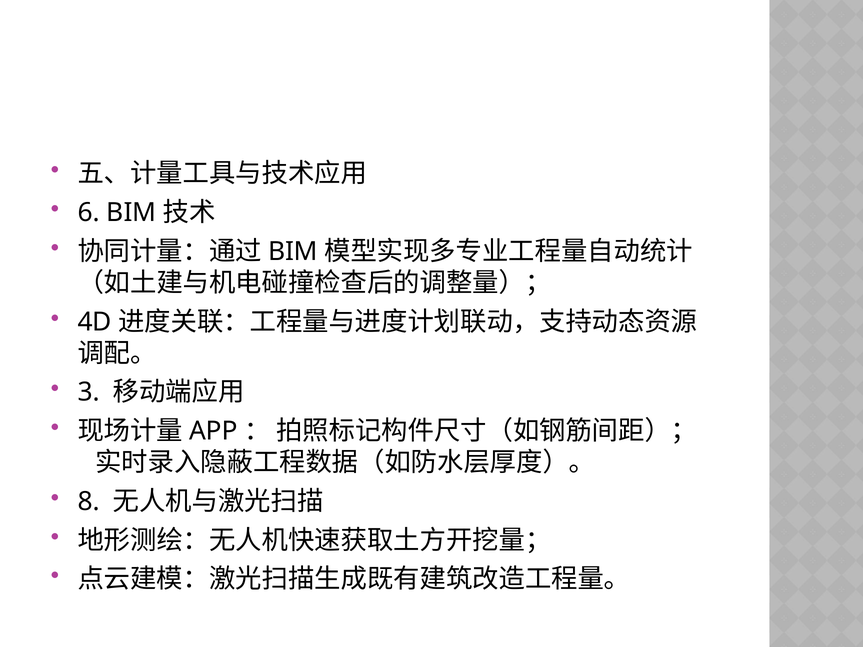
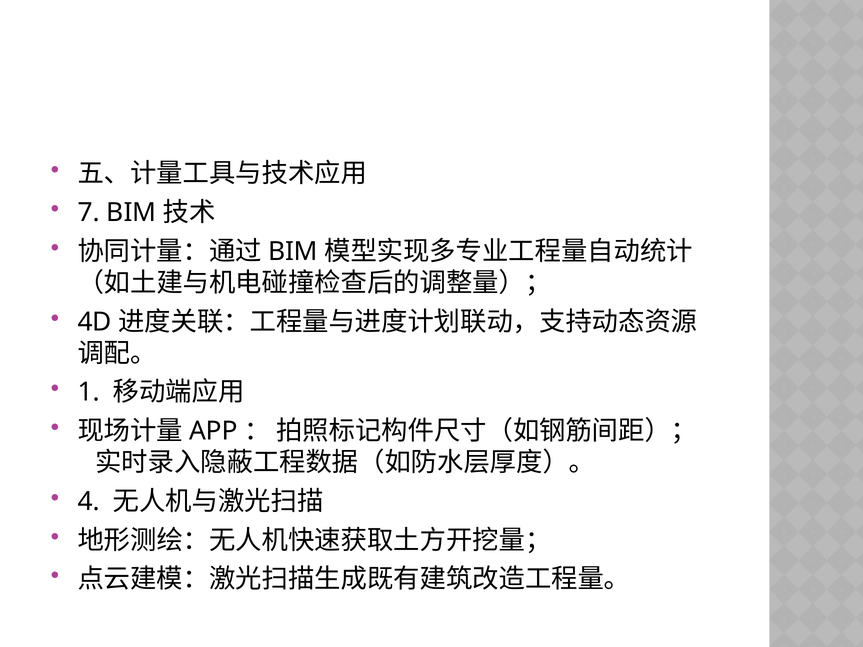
6: 6 -> 7
3: 3 -> 1
8: 8 -> 4
